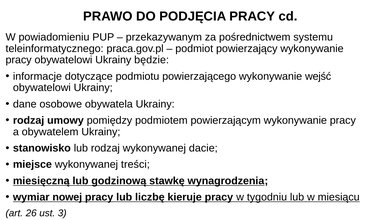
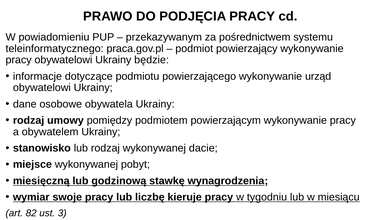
wejść: wejść -> urząd
treści: treści -> pobyt
nowej: nowej -> swoje
26: 26 -> 82
